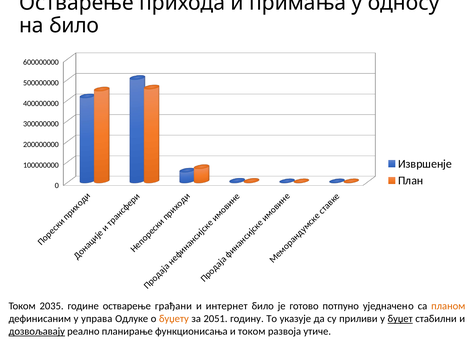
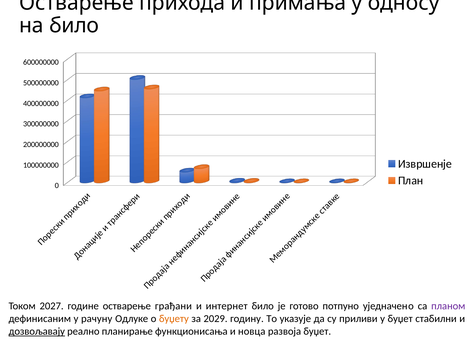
2035: 2035 -> 2027
планом colour: orange -> purple
управа: управа -> рачуну
2051: 2051 -> 2029
буџет at (400, 318) underline: present -> none
и током: током -> новца
развоја утиче: утиче -> буџет
